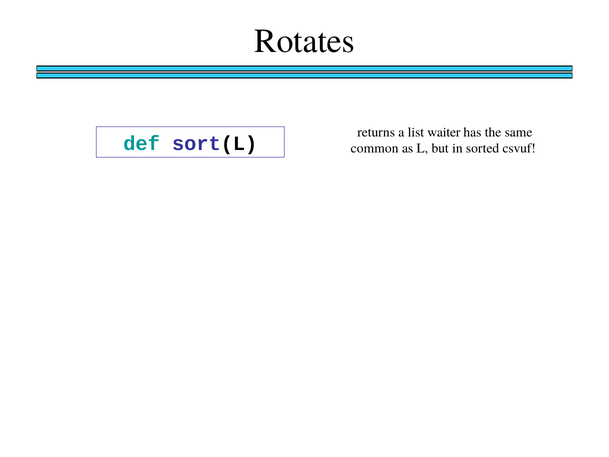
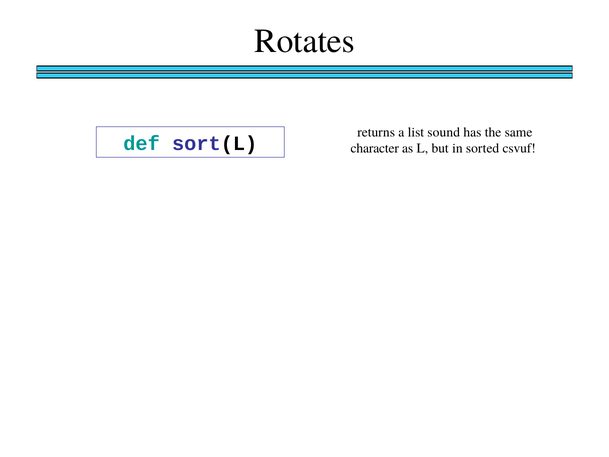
waiter: waiter -> sound
common: common -> character
